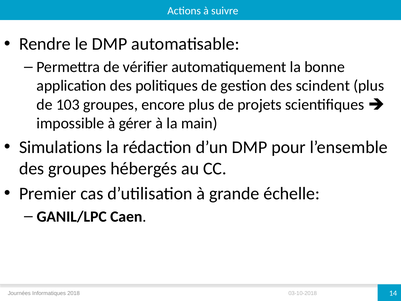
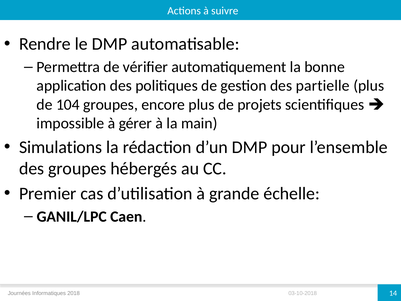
scindent: scindent -> partielle
103: 103 -> 104
